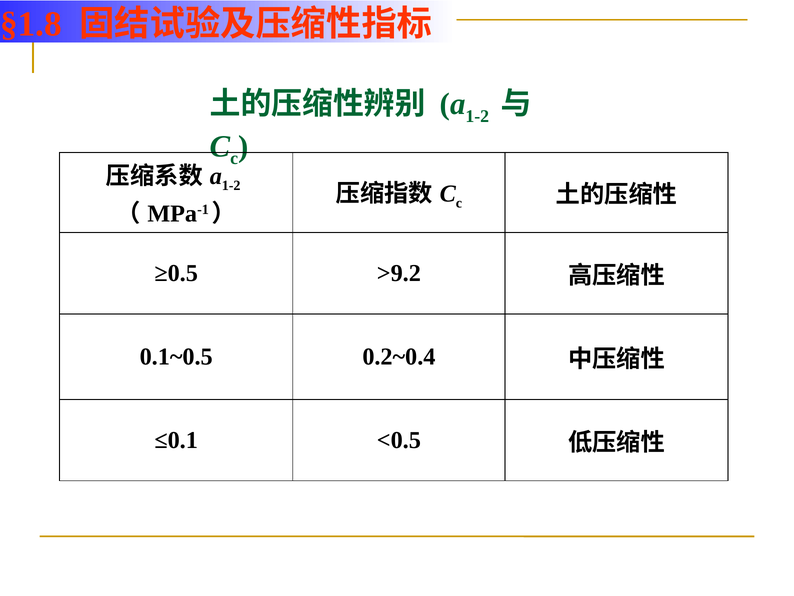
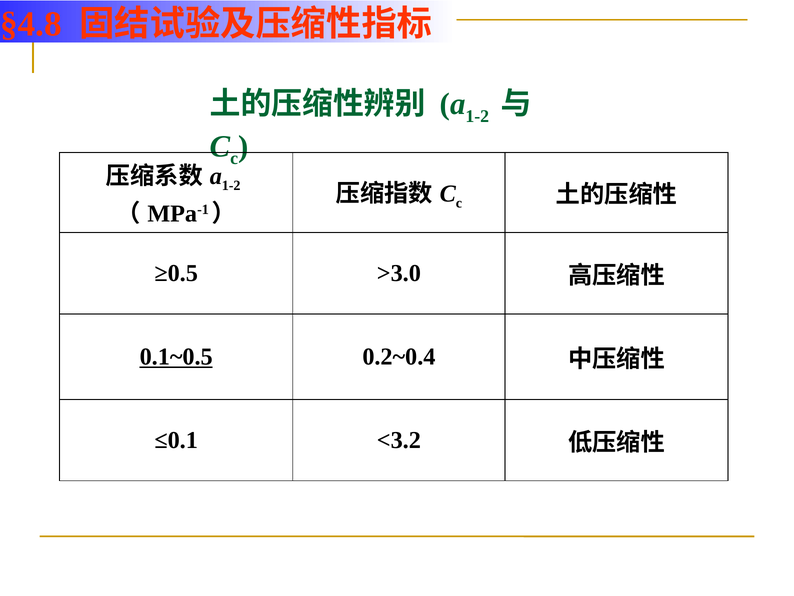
§1.8: §1.8 -> §4.8
>9.2: >9.2 -> >3.0
0.1~0.5 underline: none -> present
<0.5: <0.5 -> <3.2
